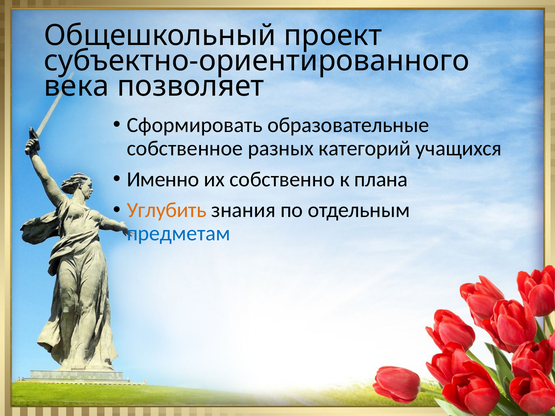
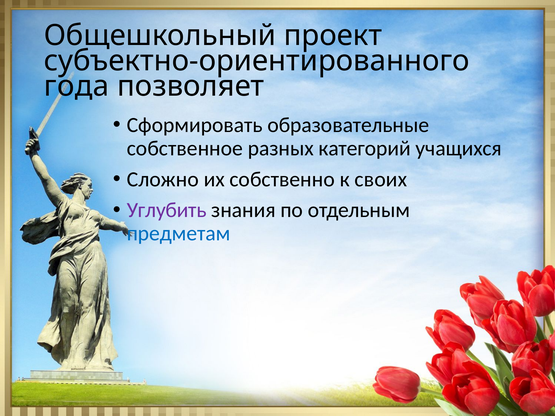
века: века -> года
Именно: Именно -> Сложно
плана: плана -> своих
Углубить colour: orange -> purple
